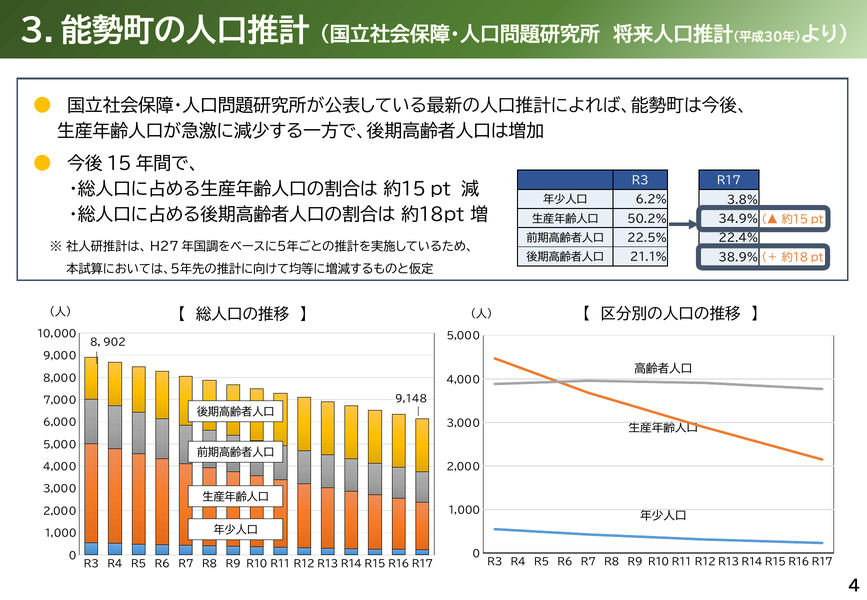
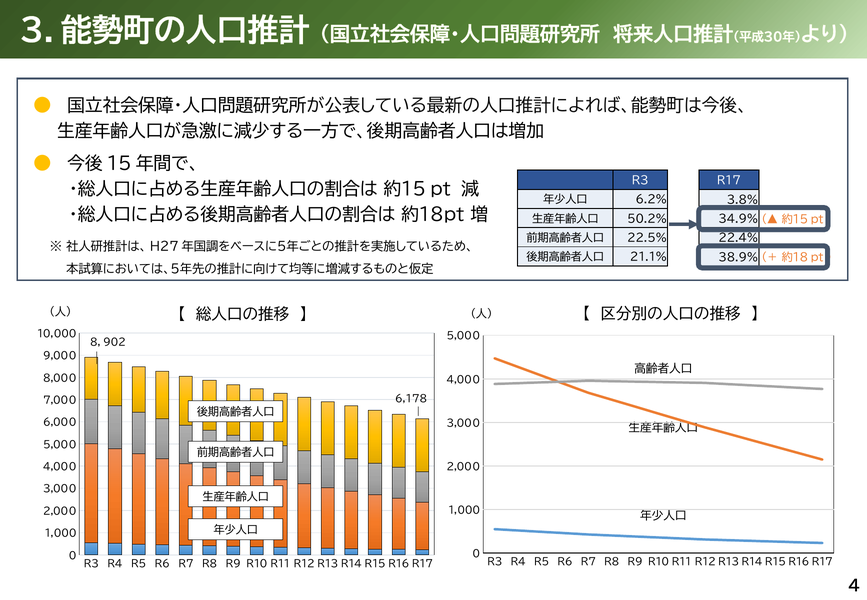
9,148: 9,148 -> 6,178
